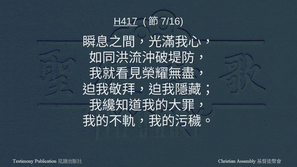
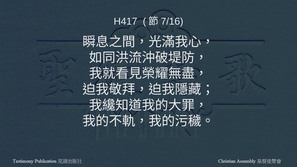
H417 underline: present -> none
